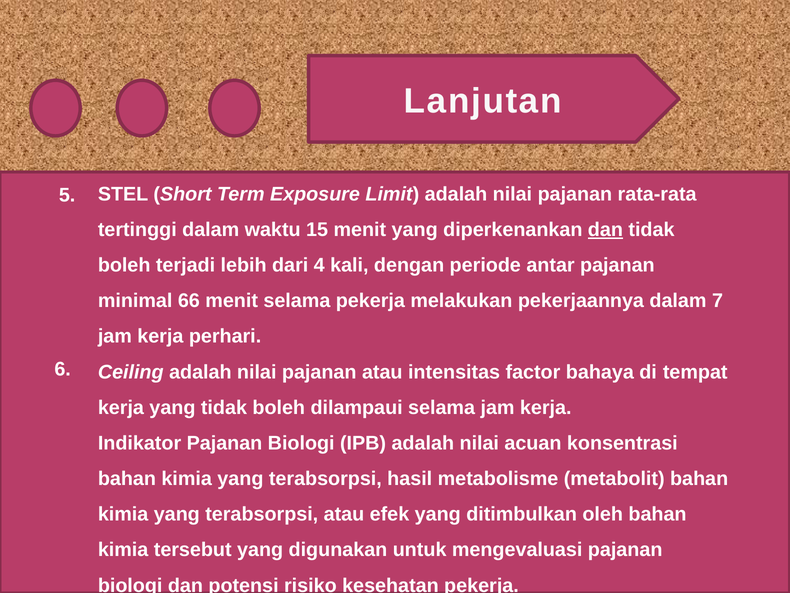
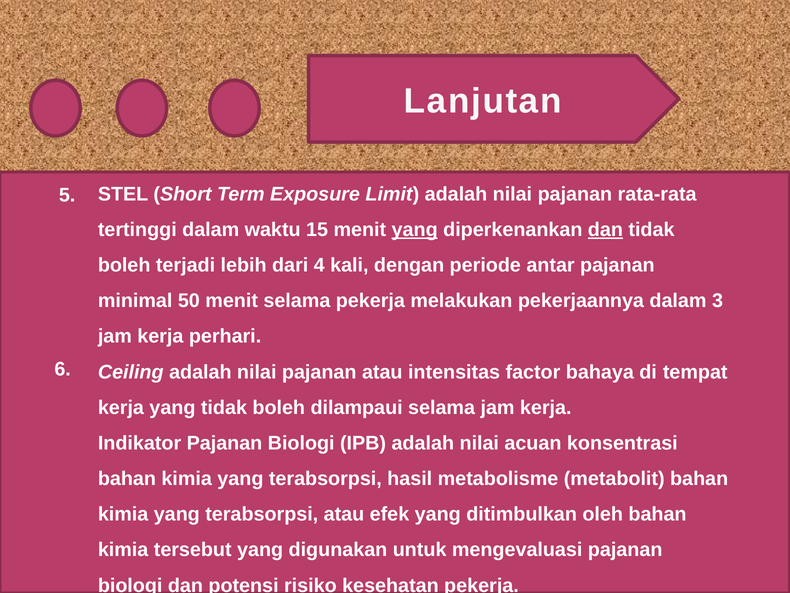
yang at (415, 229) underline: none -> present
66: 66 -> 50
7: 7 -> 3
